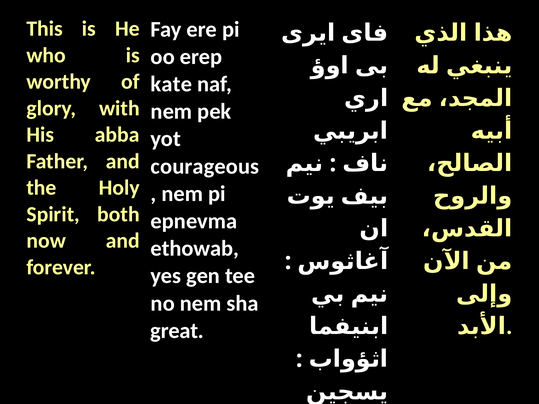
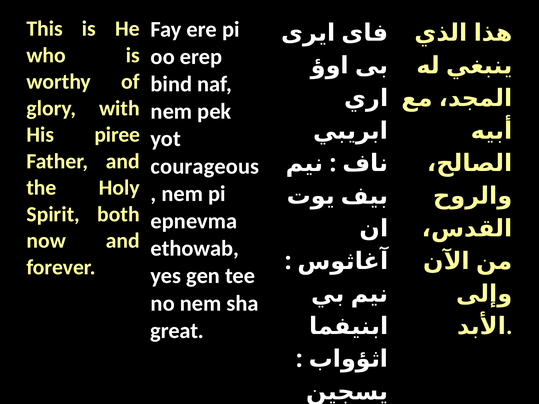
kate: kate -> bind
abba: abba -> piree
